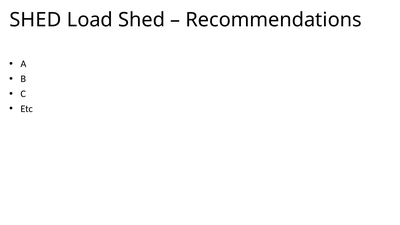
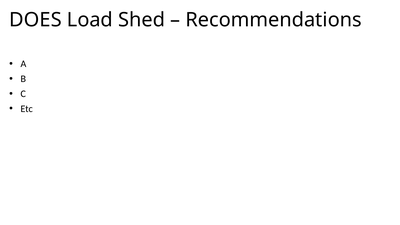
SHED at (35, 20): SHED -> DOES
